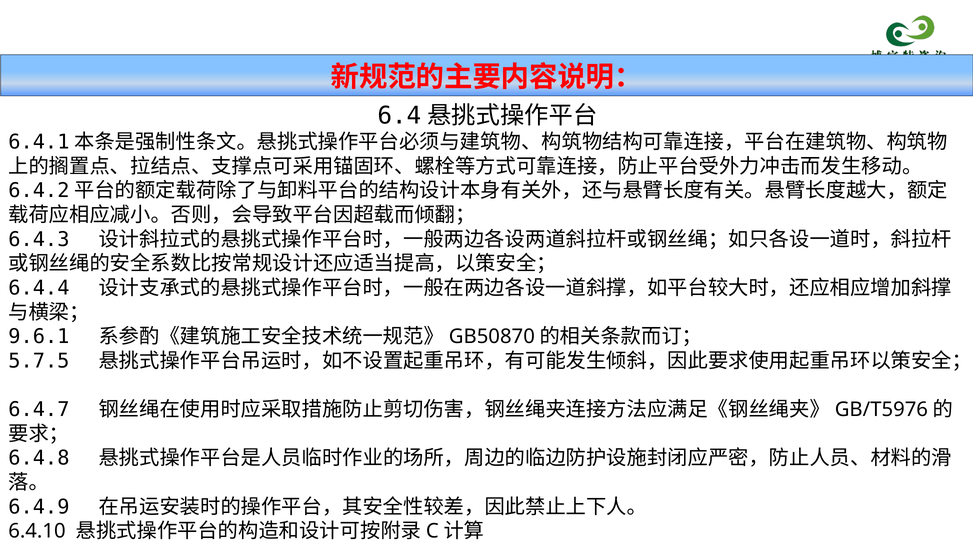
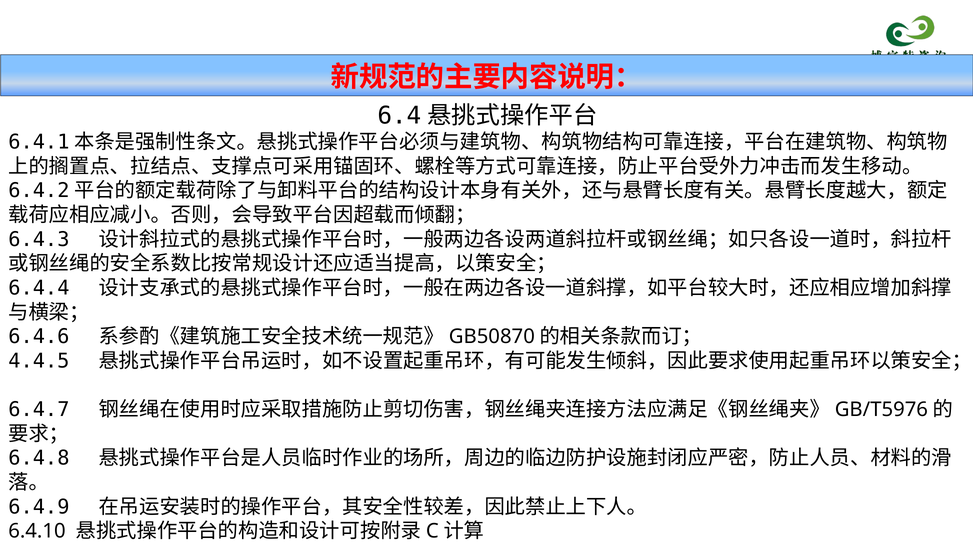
9.6.1: 9.6.1 -> 6.4.6
5.7.5: 5.7.5 -> 4.4.5
